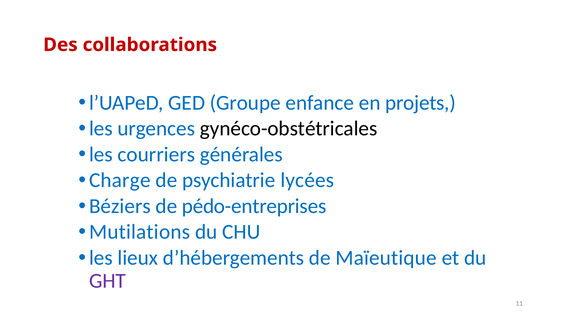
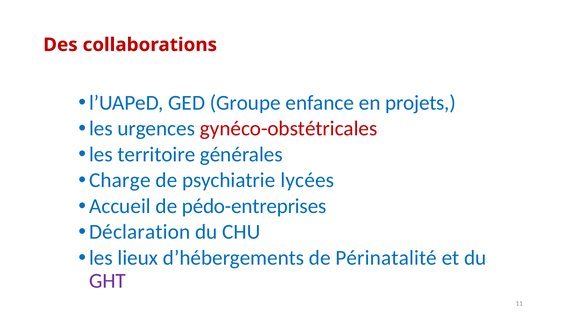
gynéco-obstétricales colour: black -> red
courriers: courriers -> territoire
Béziers: Béziers -> Accueil
Mutilations: Mutilations -> Déclaration
Maïeutique: Maïeutique -> Périnatalité
